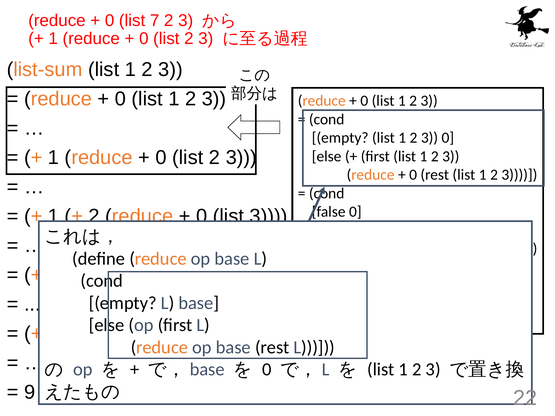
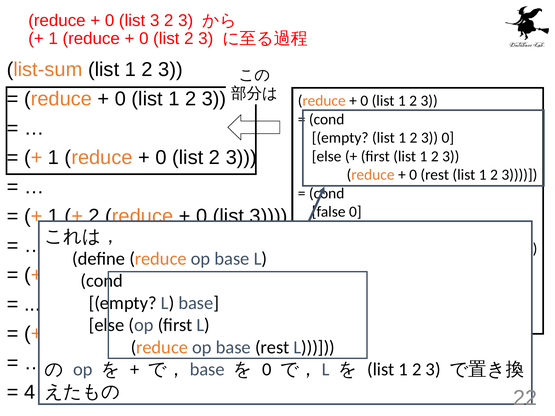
7 at (155, 20): 7 -> 3
9: 9 -> 4
